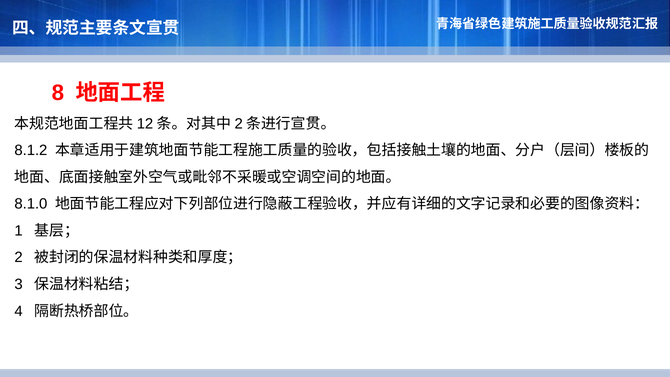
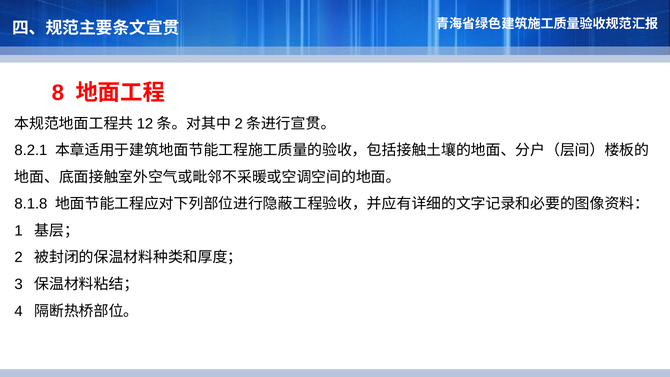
8.1.2: 8.1.2 -> 8.2.1
8.1.0: 8.1.0 -> 8.1.8
